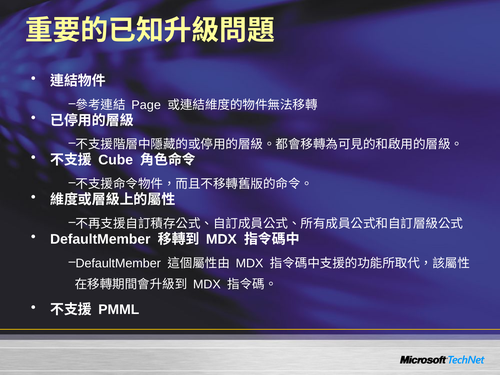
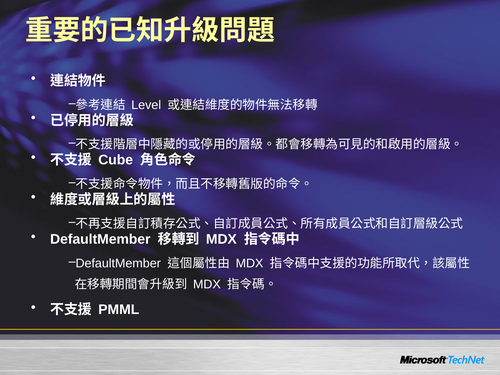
Page: Page -> Level
